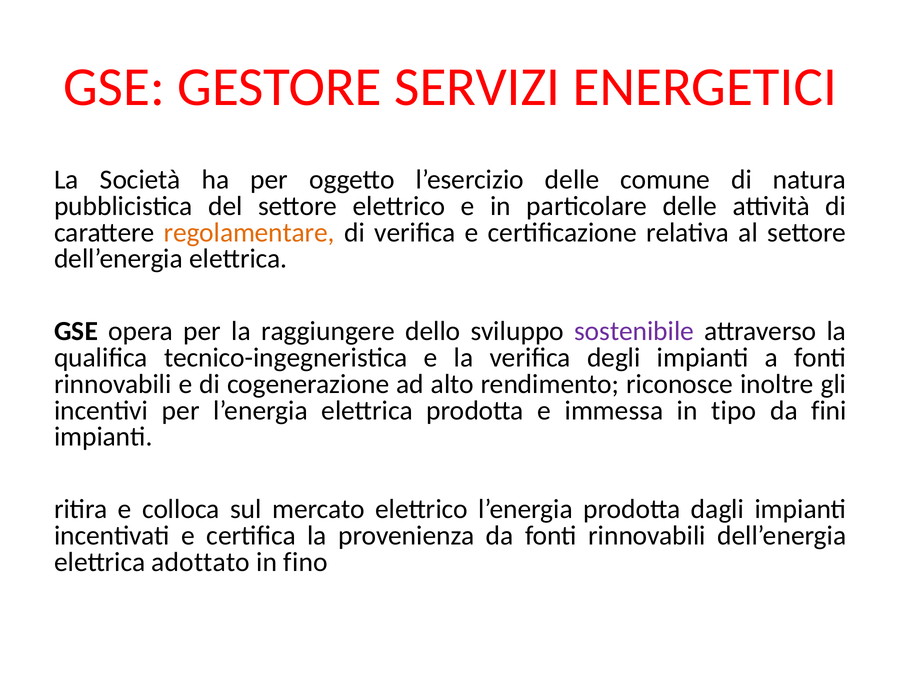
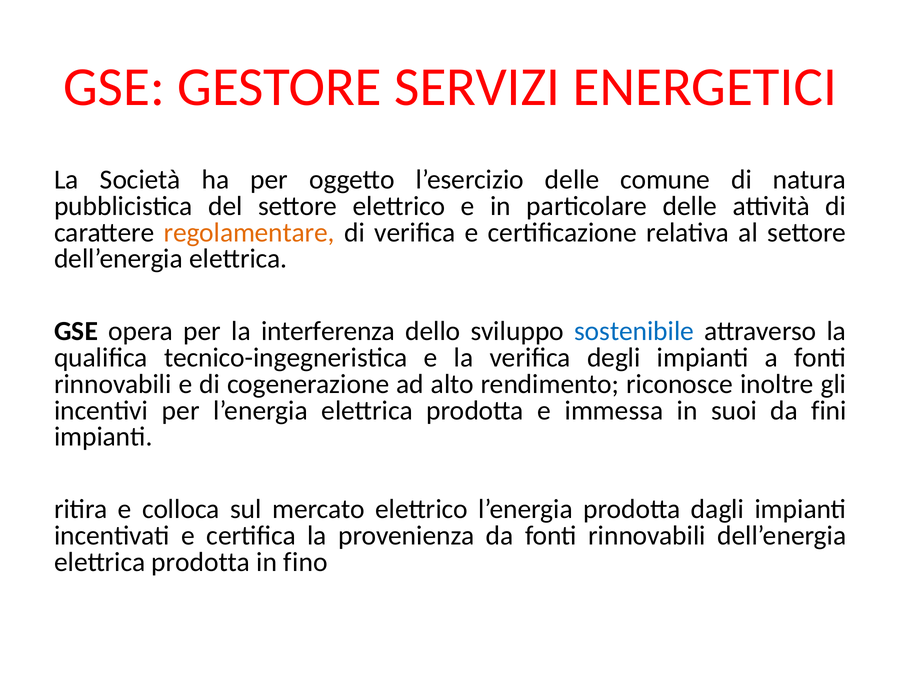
raggiungere: raggiungere -> interferenza
sostenibile colour: purple -> blue
tipo: tipo -> suoi
adottato at (201, 562): adottato -> prodotta
